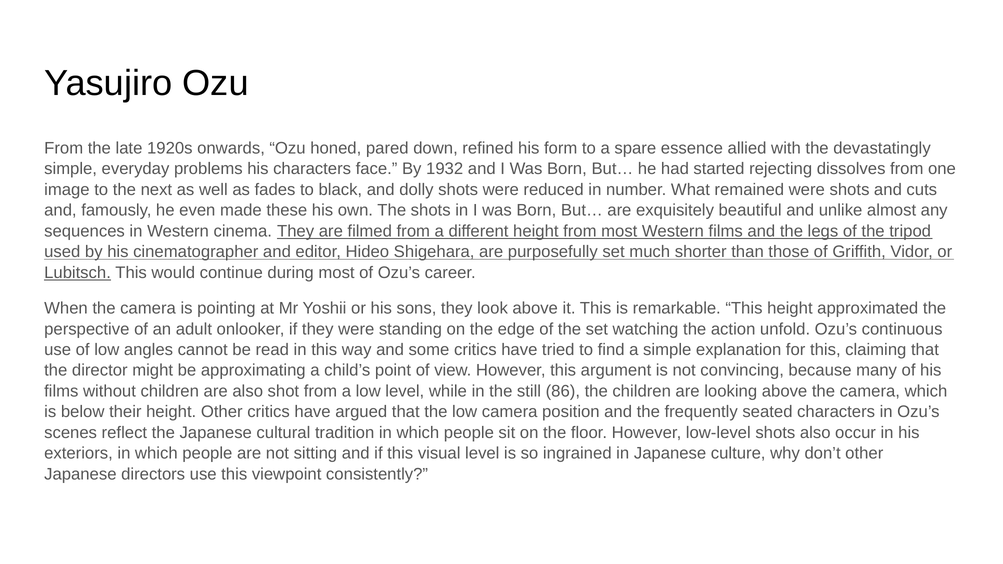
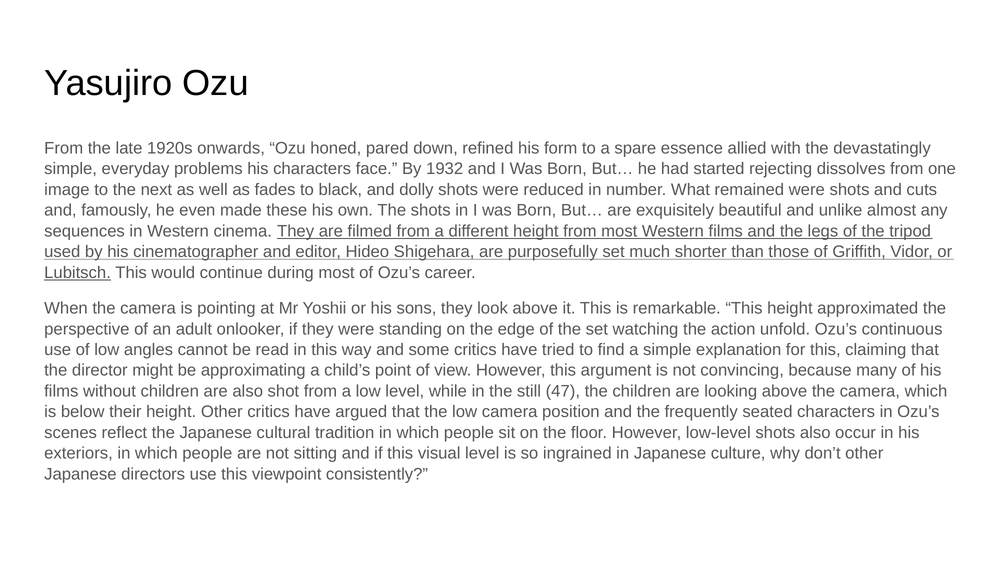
86: 86 -> 47
